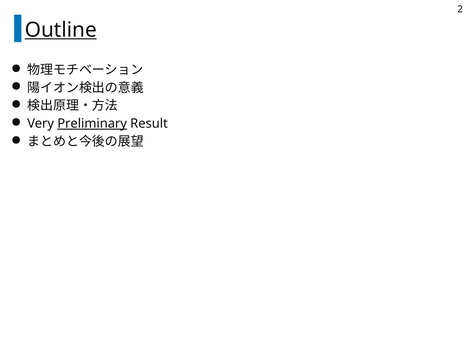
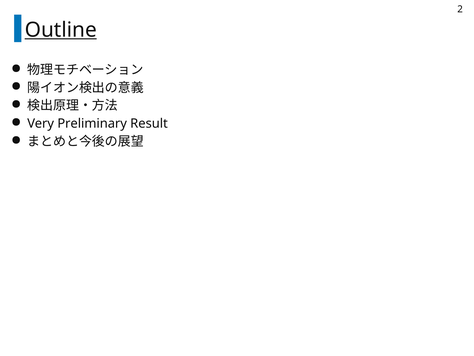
Preliminary underline: present -> none
